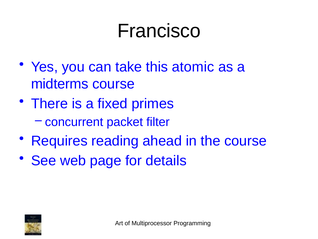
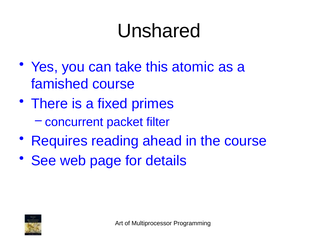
Francisco: Francisco -> Unshared
midterms: midterms -> famished
